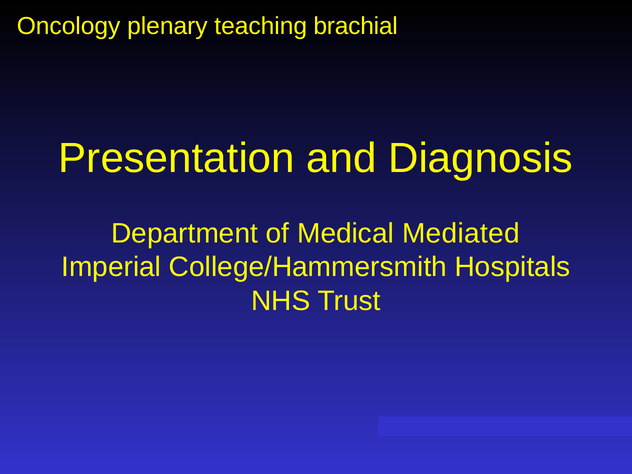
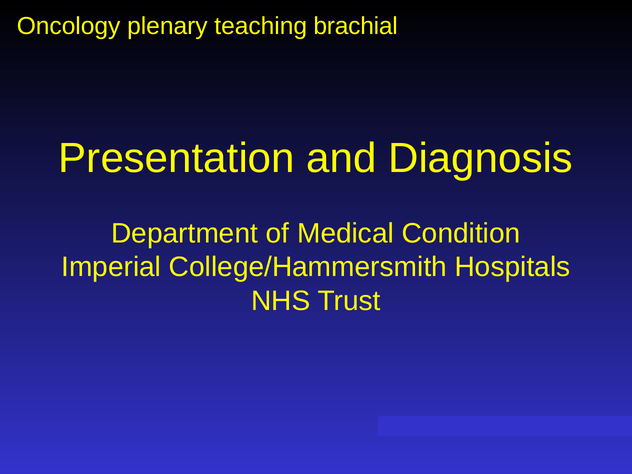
Mediated: Mediated -> Condition
